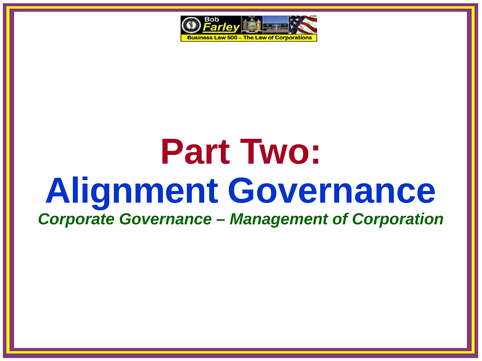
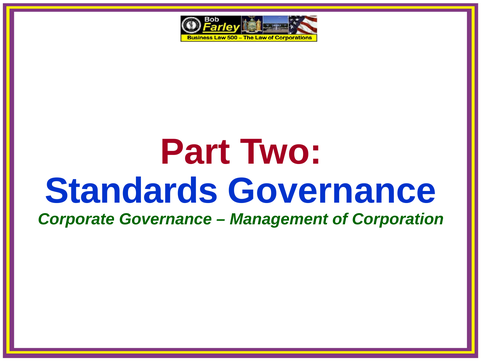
Alignment: Alignment -> Standards
